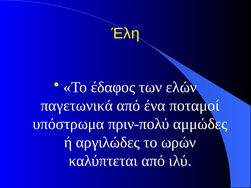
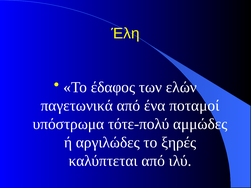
πριν-πολύ: πριν-πολύ -> τότε-πολύ
ωρών: ωρών -> ξηρές
